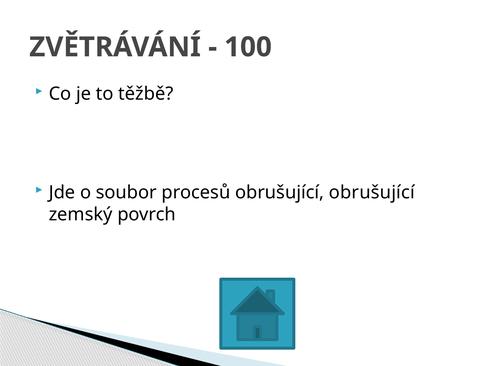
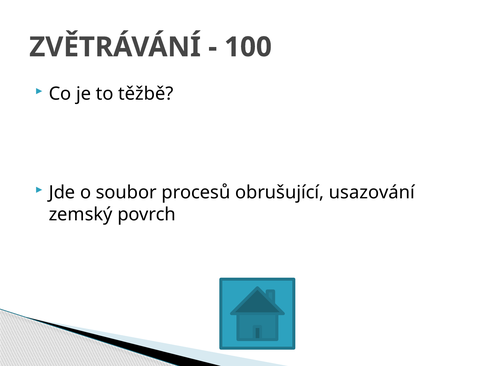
obrušující obrušující: obrušující -> usazování
